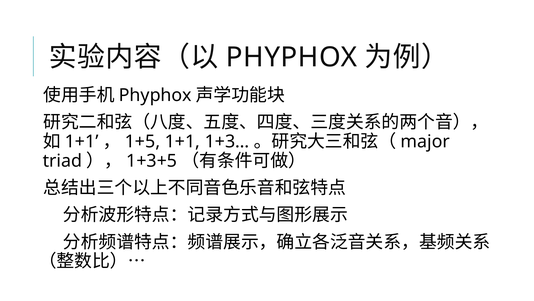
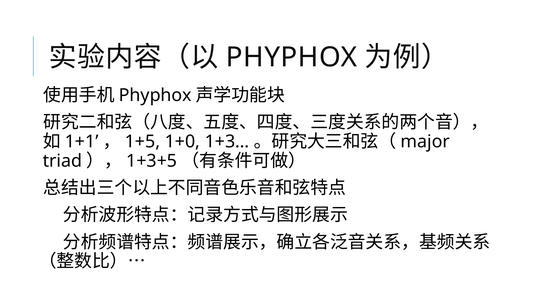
1+1 at (182, 141): 1+1 -> 1+0
